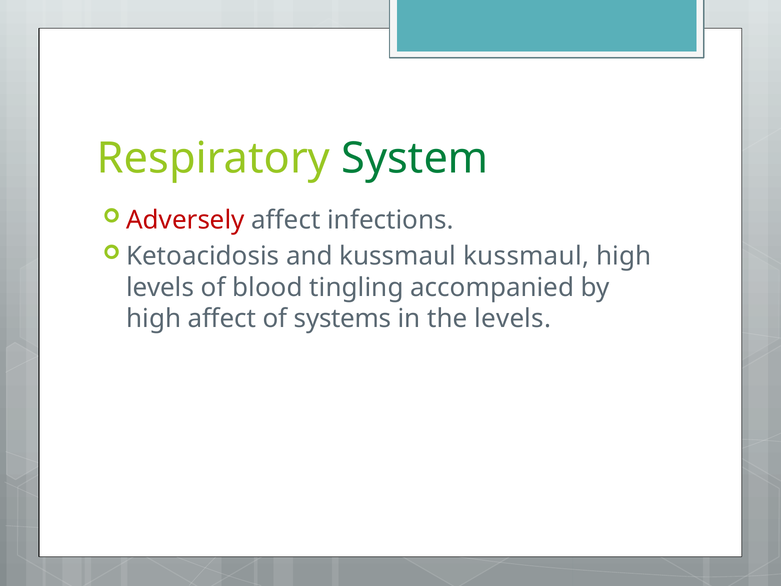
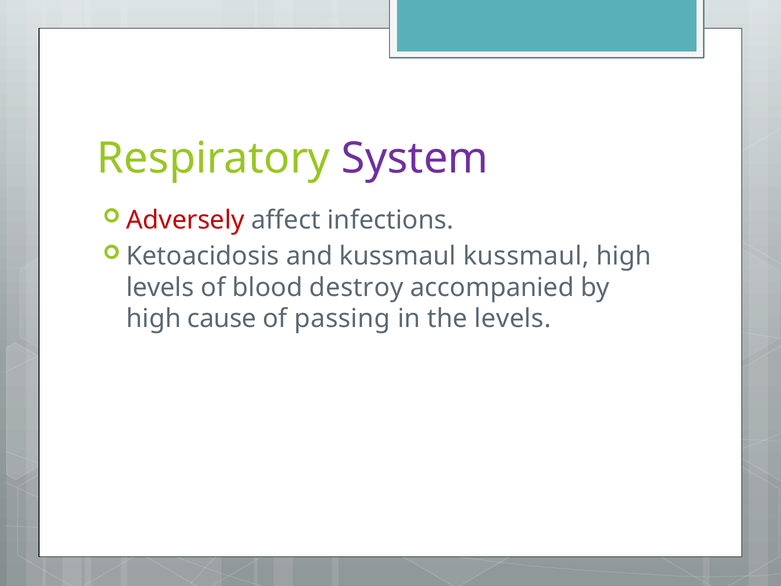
System colour: green -> purple
tingling: tingling -> destroy
high affect: affect -> cause
systems: systems -> passing
